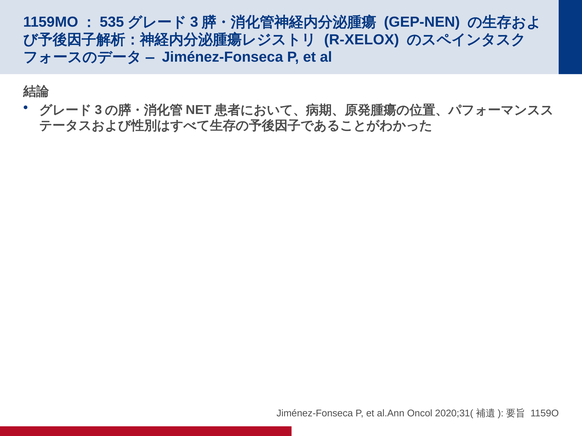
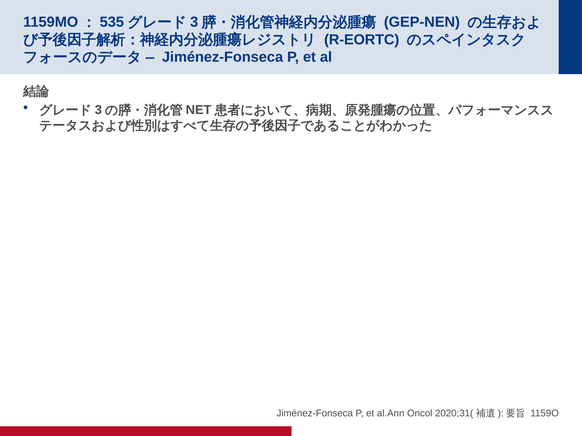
R-XELOX: R-XELOX -> R-EORTC
